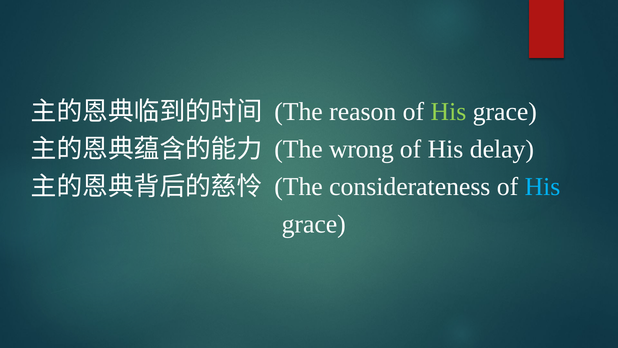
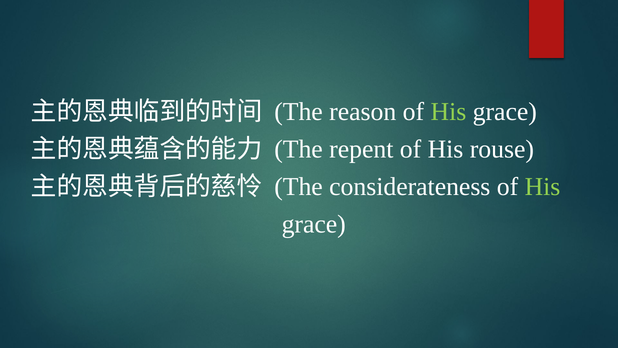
wrong: wrong -> repent
delay: delay -> rouse
His at (543, 186) colour: light blue -> light green
